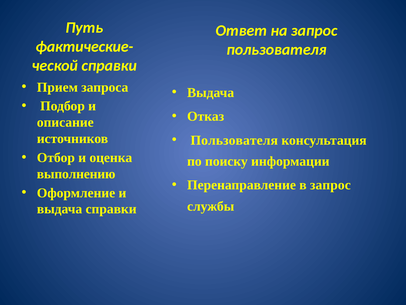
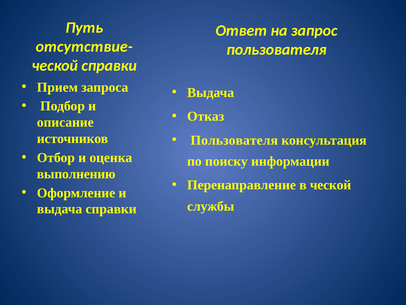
фактические-: фактические- -> отсутствие-
в запрос: запрос -> ческой
